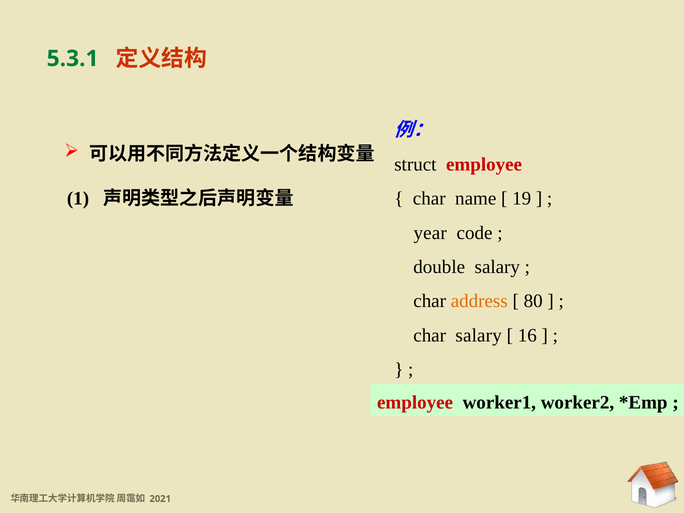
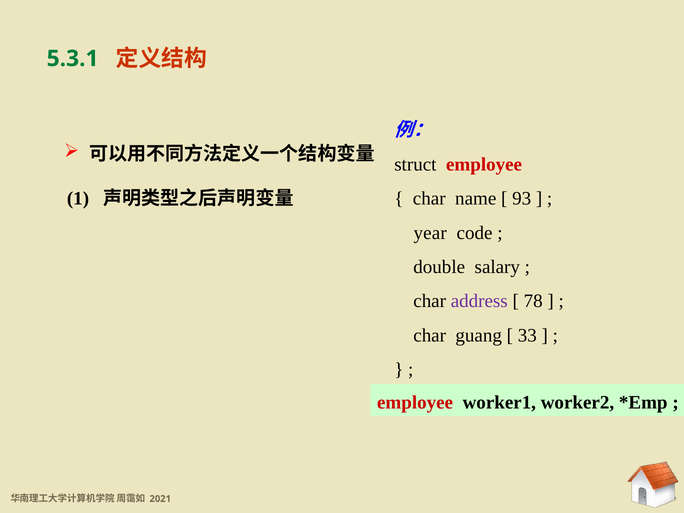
19: 19 -> 93
address colour: orange -> purple
80: 80 -> 78
char salary: salary -> guang
16: 16 -> 33
